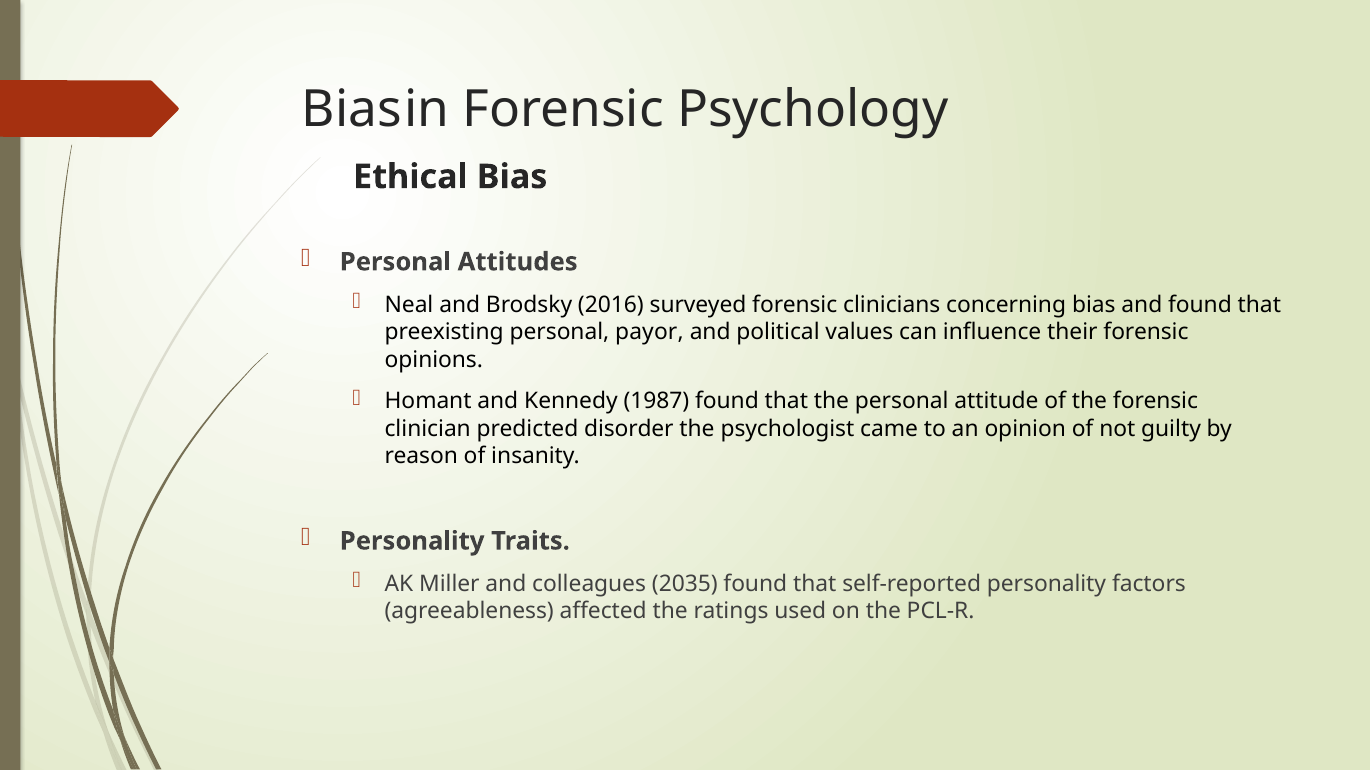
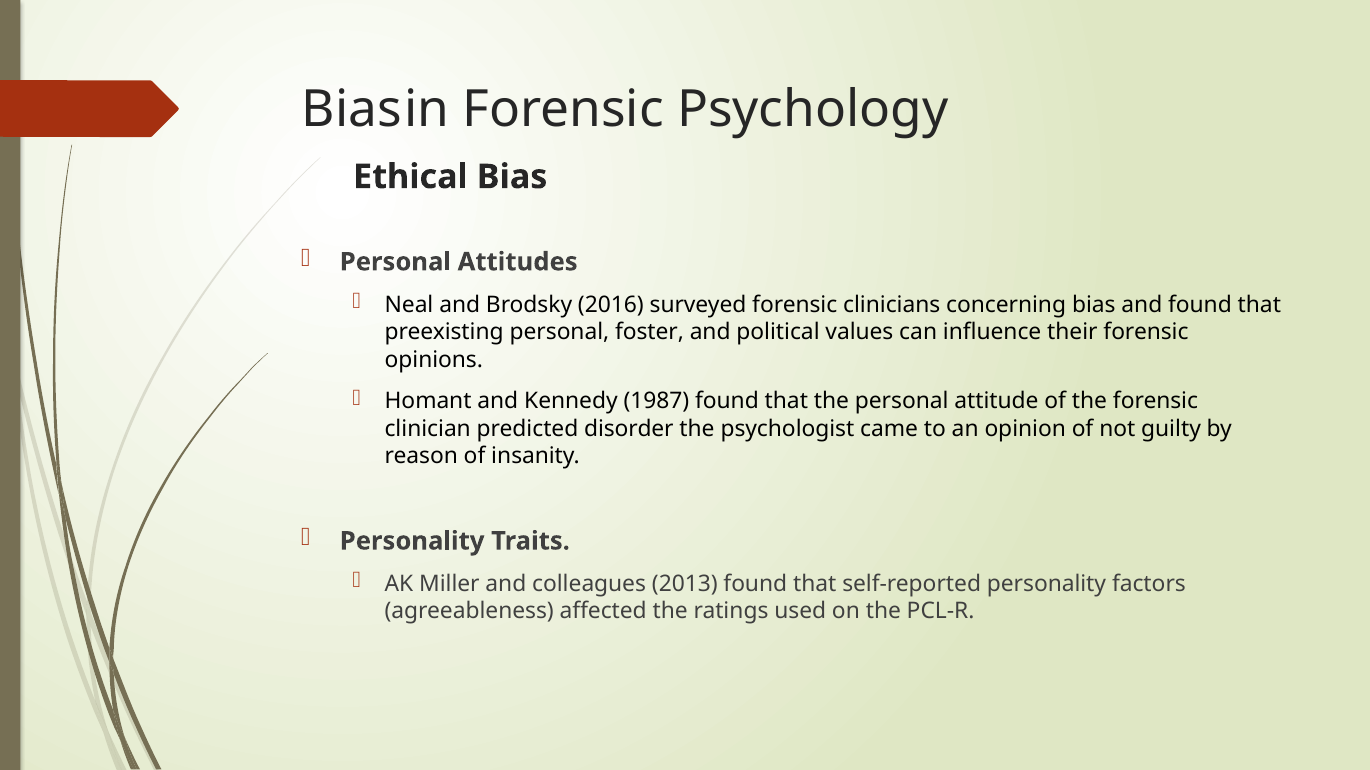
payor: payor -> foster
2035: 2035 -> 2013
